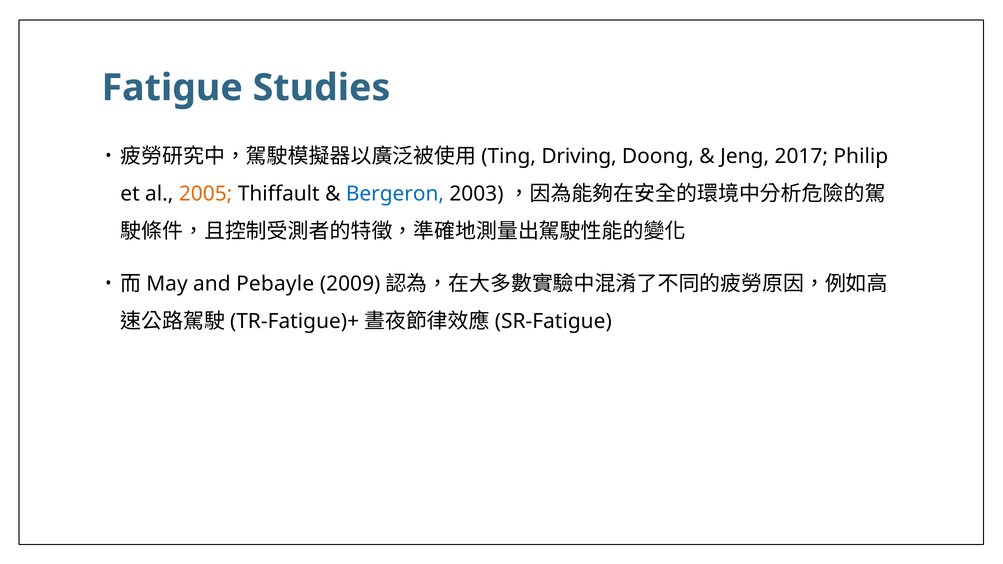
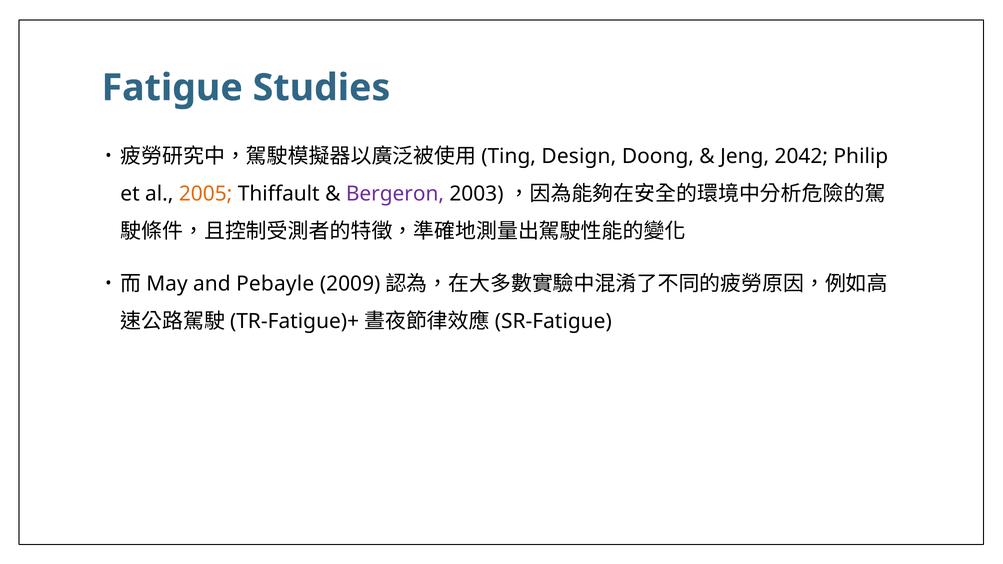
Driving: Driving -> Design
2017: 2017 -> 2042
Bergeron colour: blue -> purple
